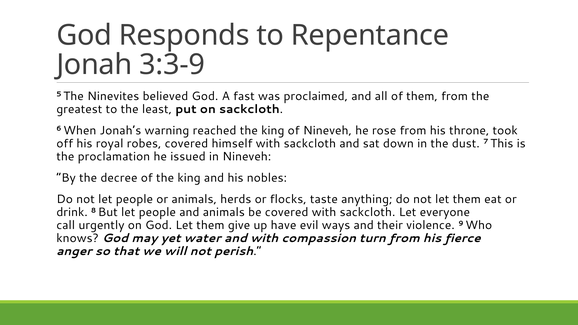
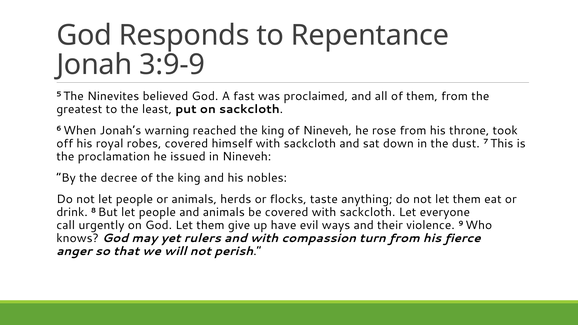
3:3-9: 3:3-9 -> 3:9-9
water: water -> rulers
